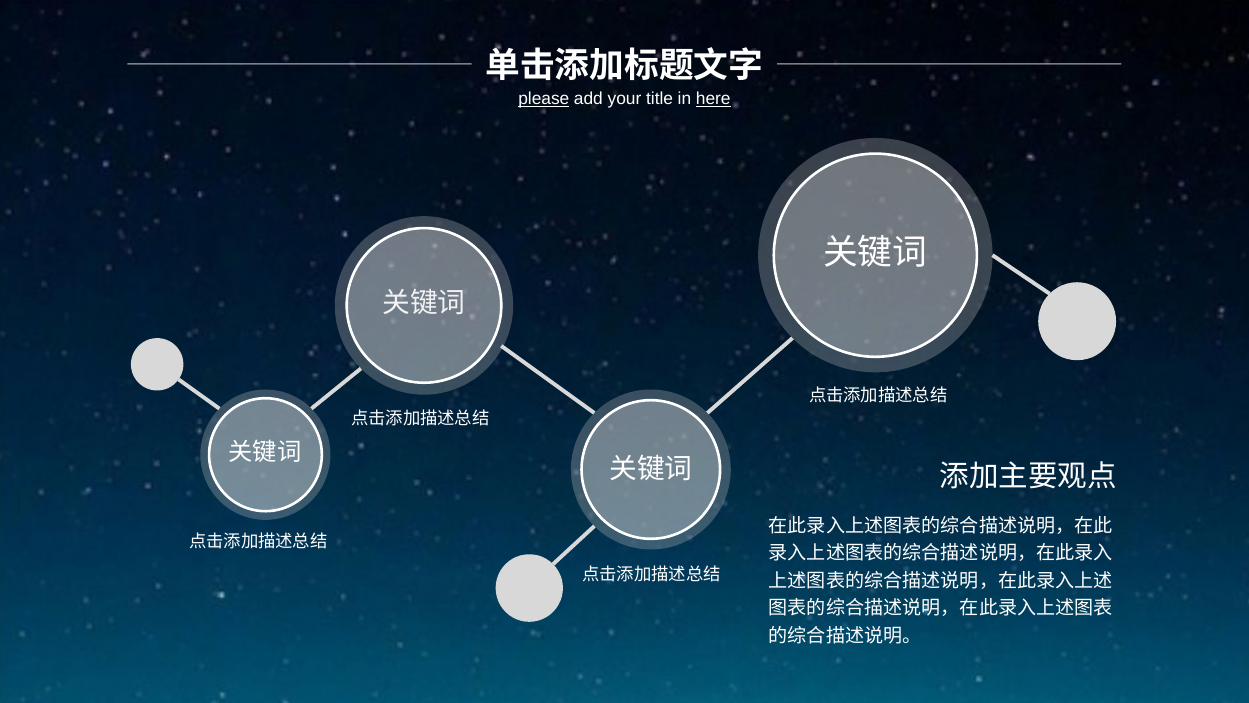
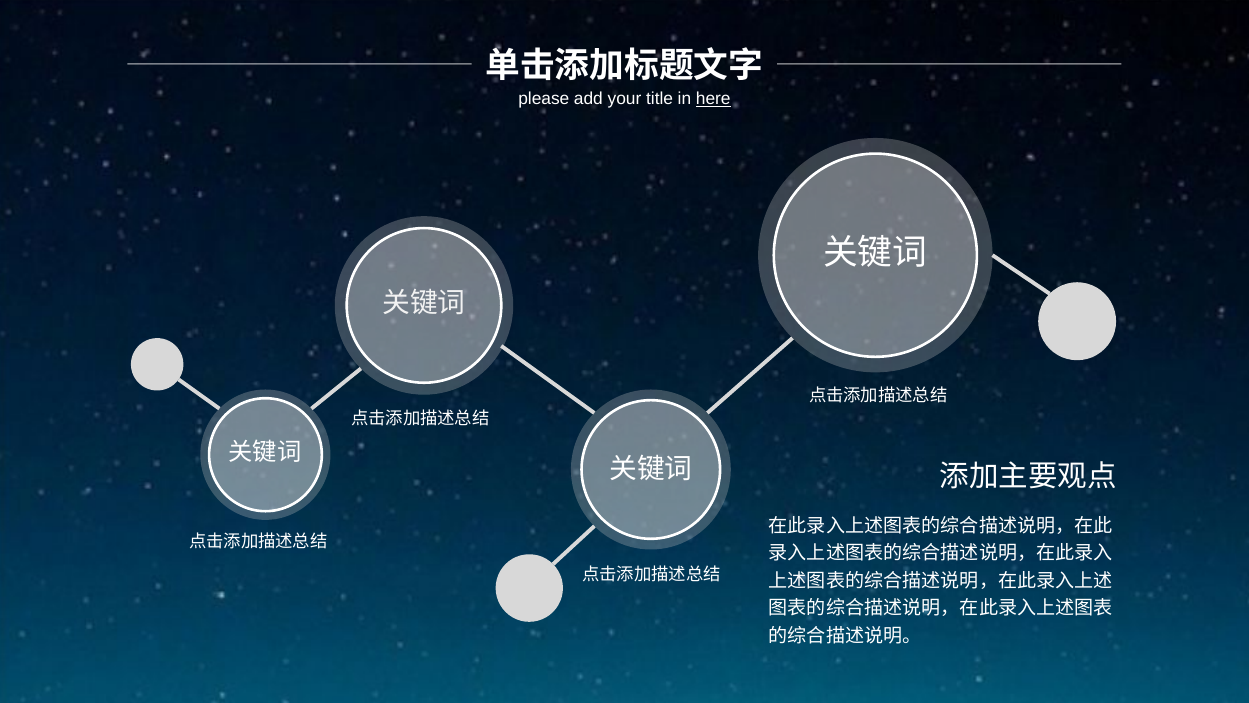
please underline: present -> none
